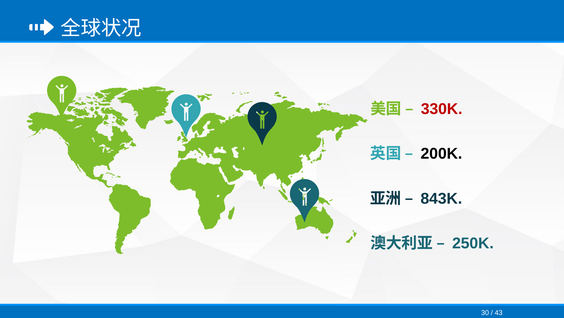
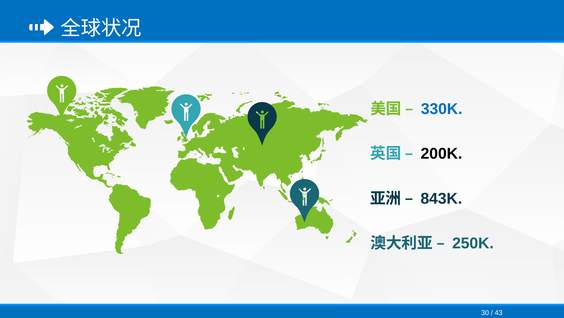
330K colour: red -> blue
